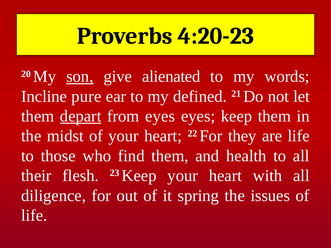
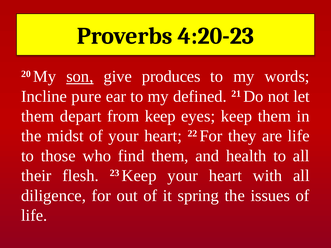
alienated: alienated -> produces
depart underline: present -> none
from eyes: eyes -> keep
